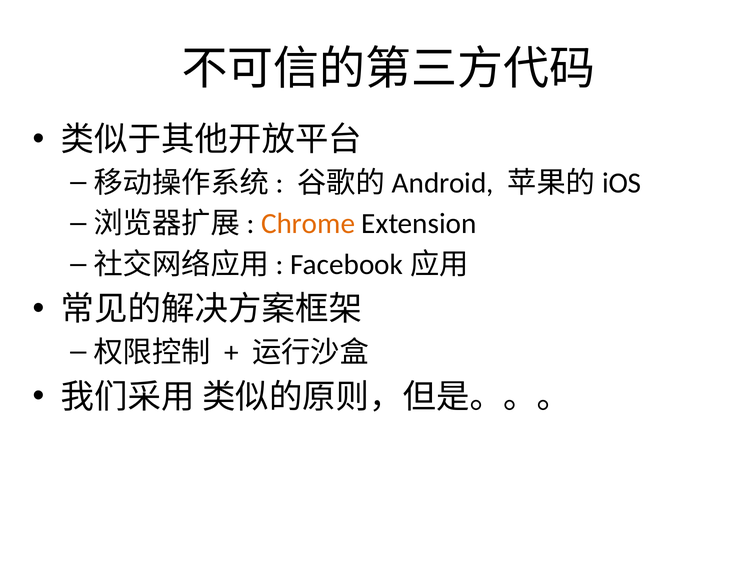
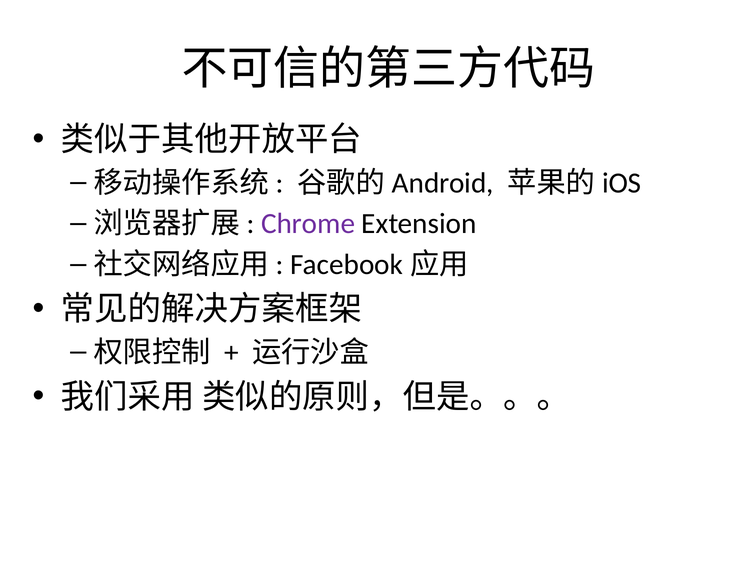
Chrome colour: orange -> purple
